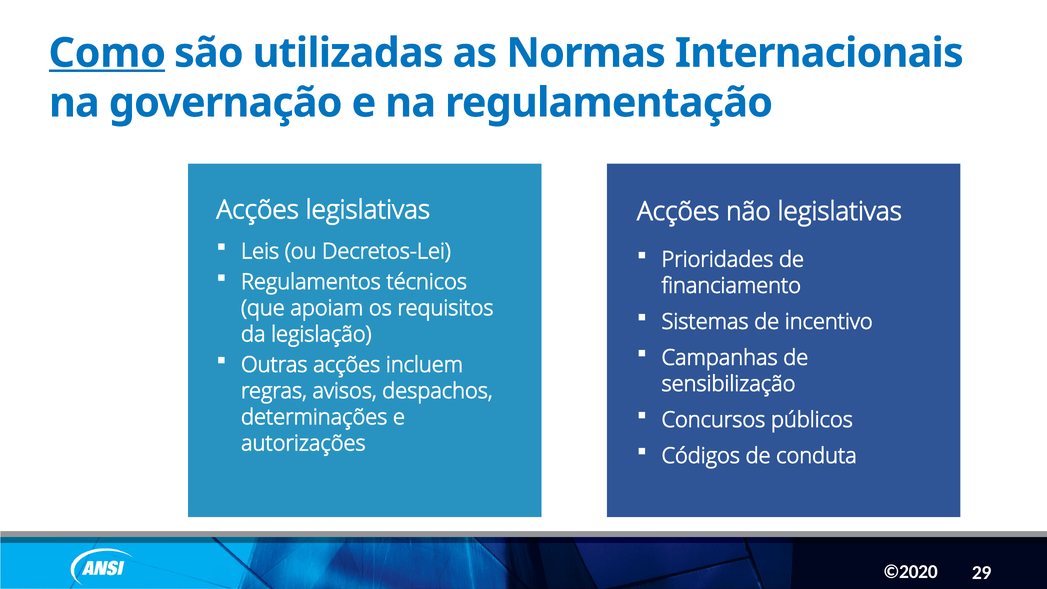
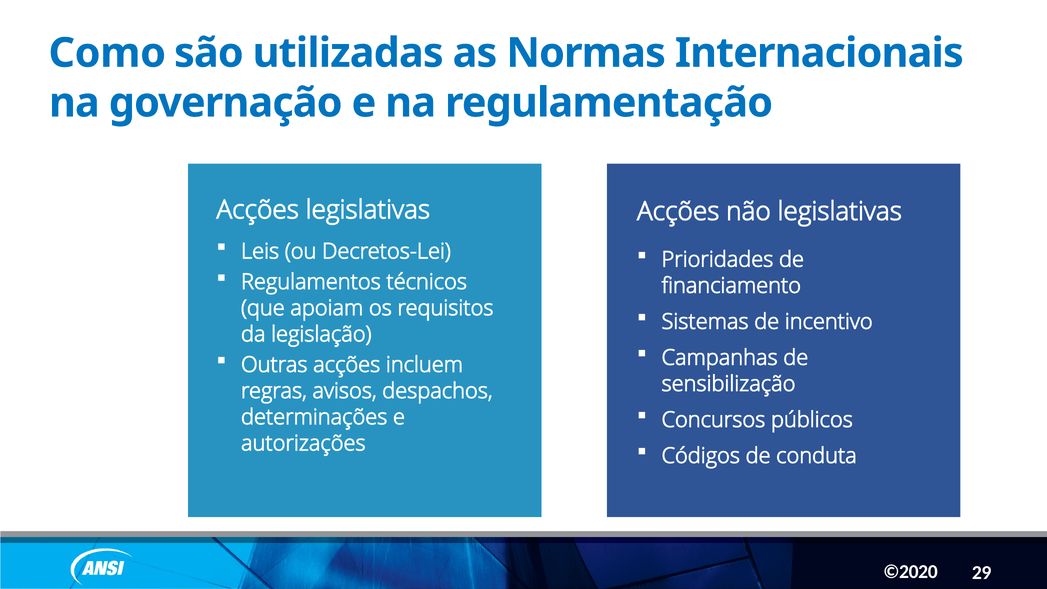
Como underline: present -> none
